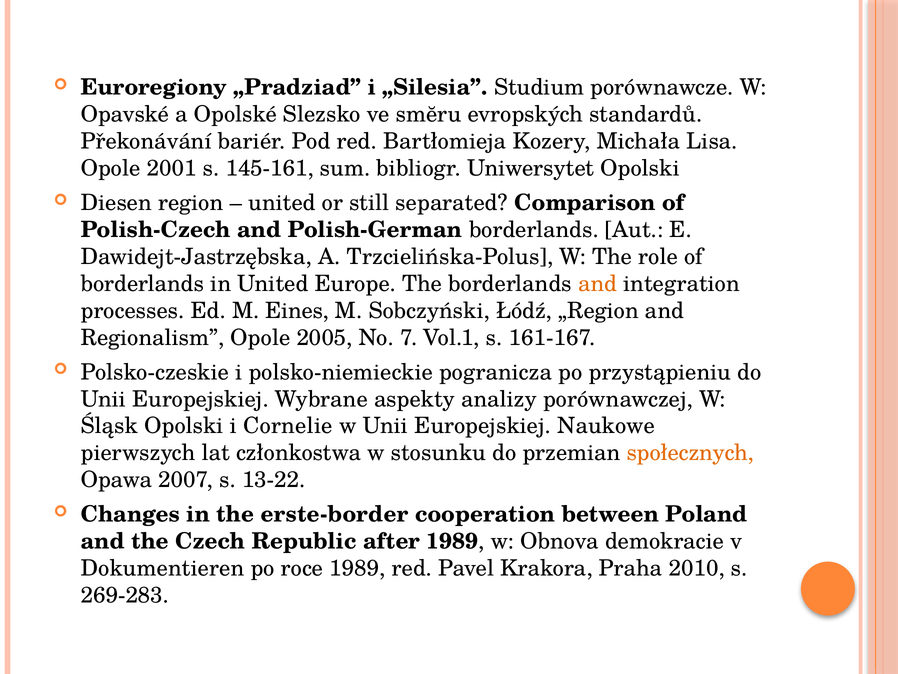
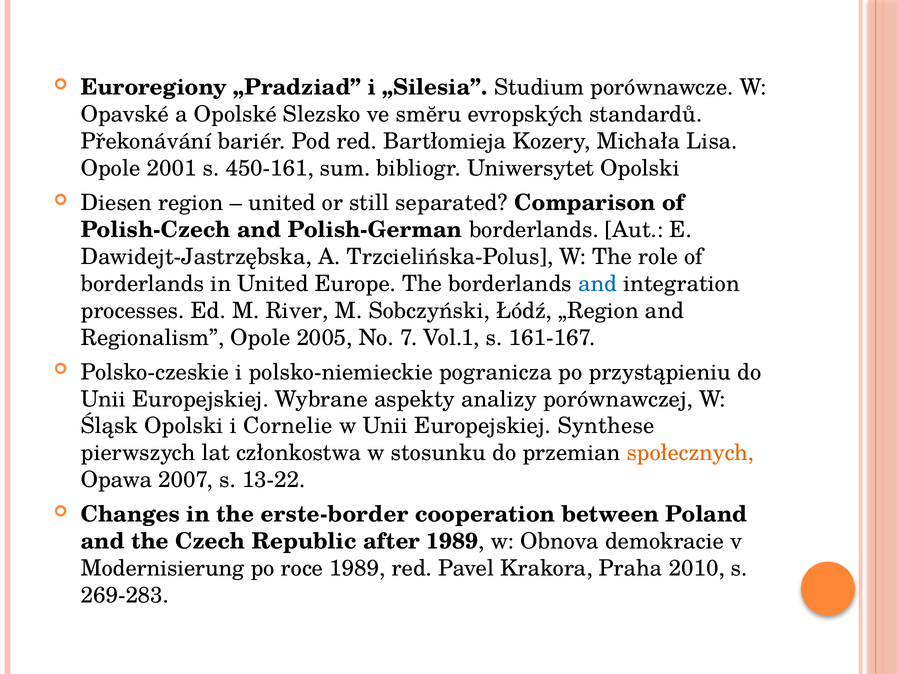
145-161: 145-161 -> 450-161
and at (598, 284) colour: orange -> blue
Eines: Eines -> River
Naukowe: Naukowe -> Synthese
Dokumentieren: Dokumentieren -> Modernisierung
